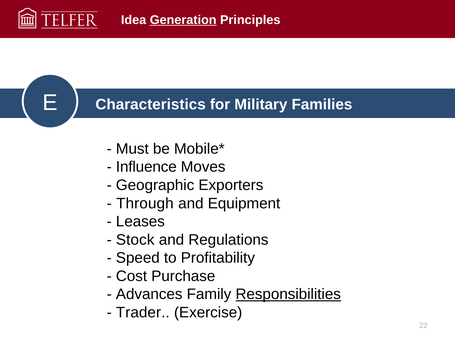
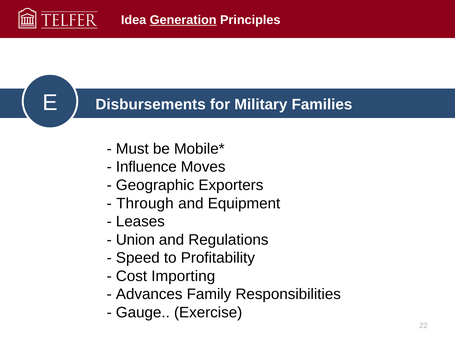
Characteristics: Characteristics -> Disbursements
Stock: Stock -> Union
Purchase: Purchase -> Importing
Responsibilities underline: present -> none
Trader: Trader -> Gauge
